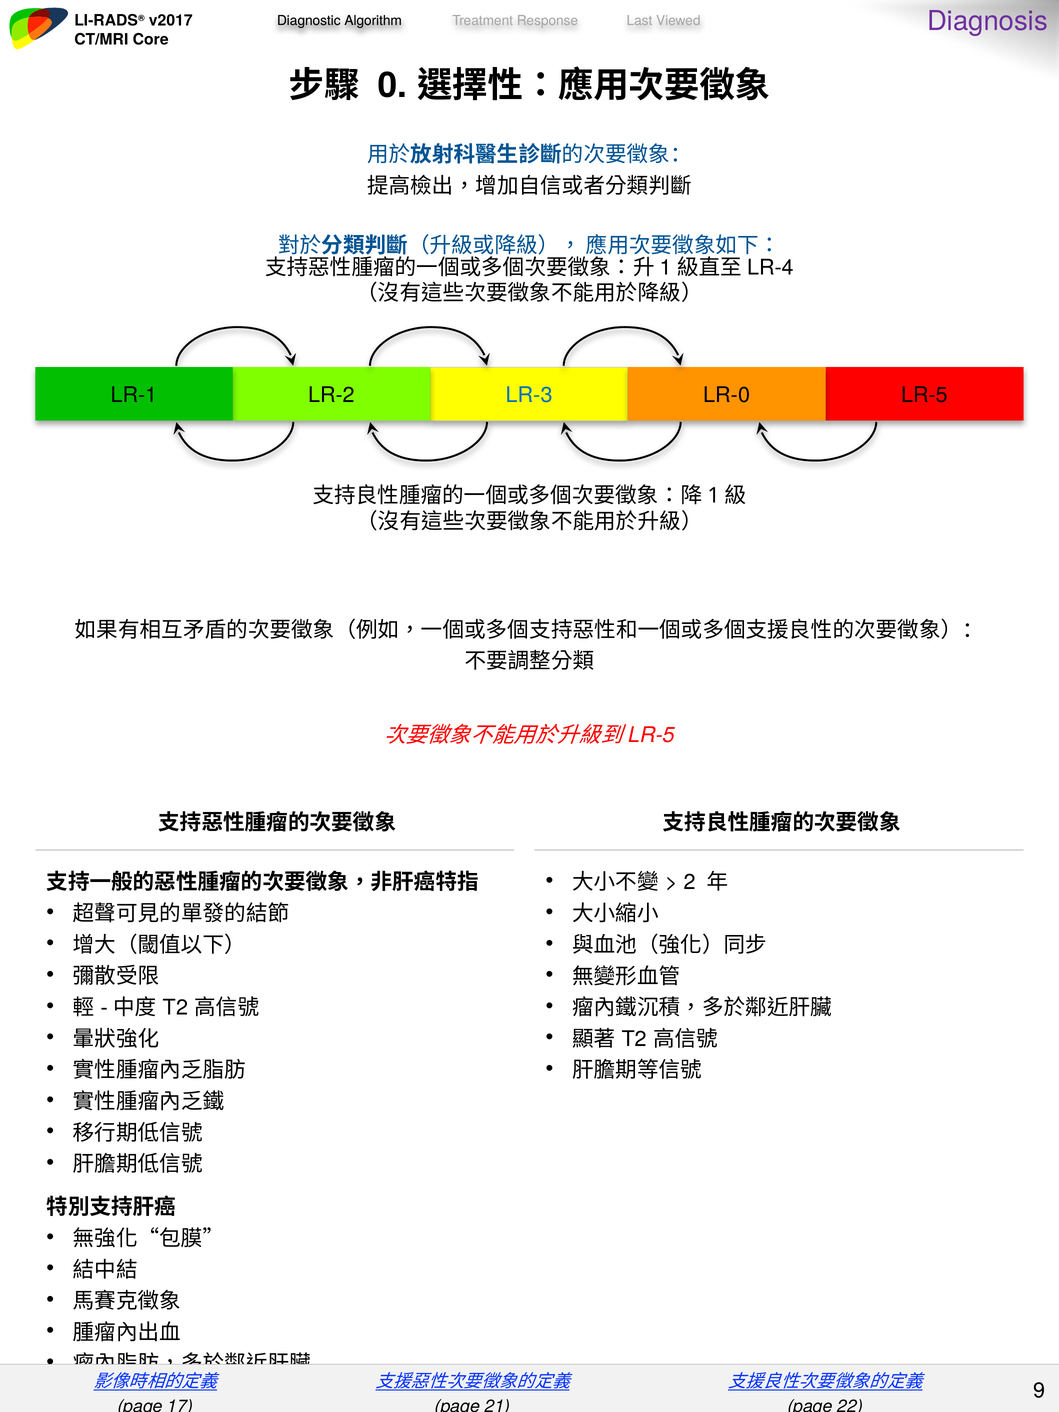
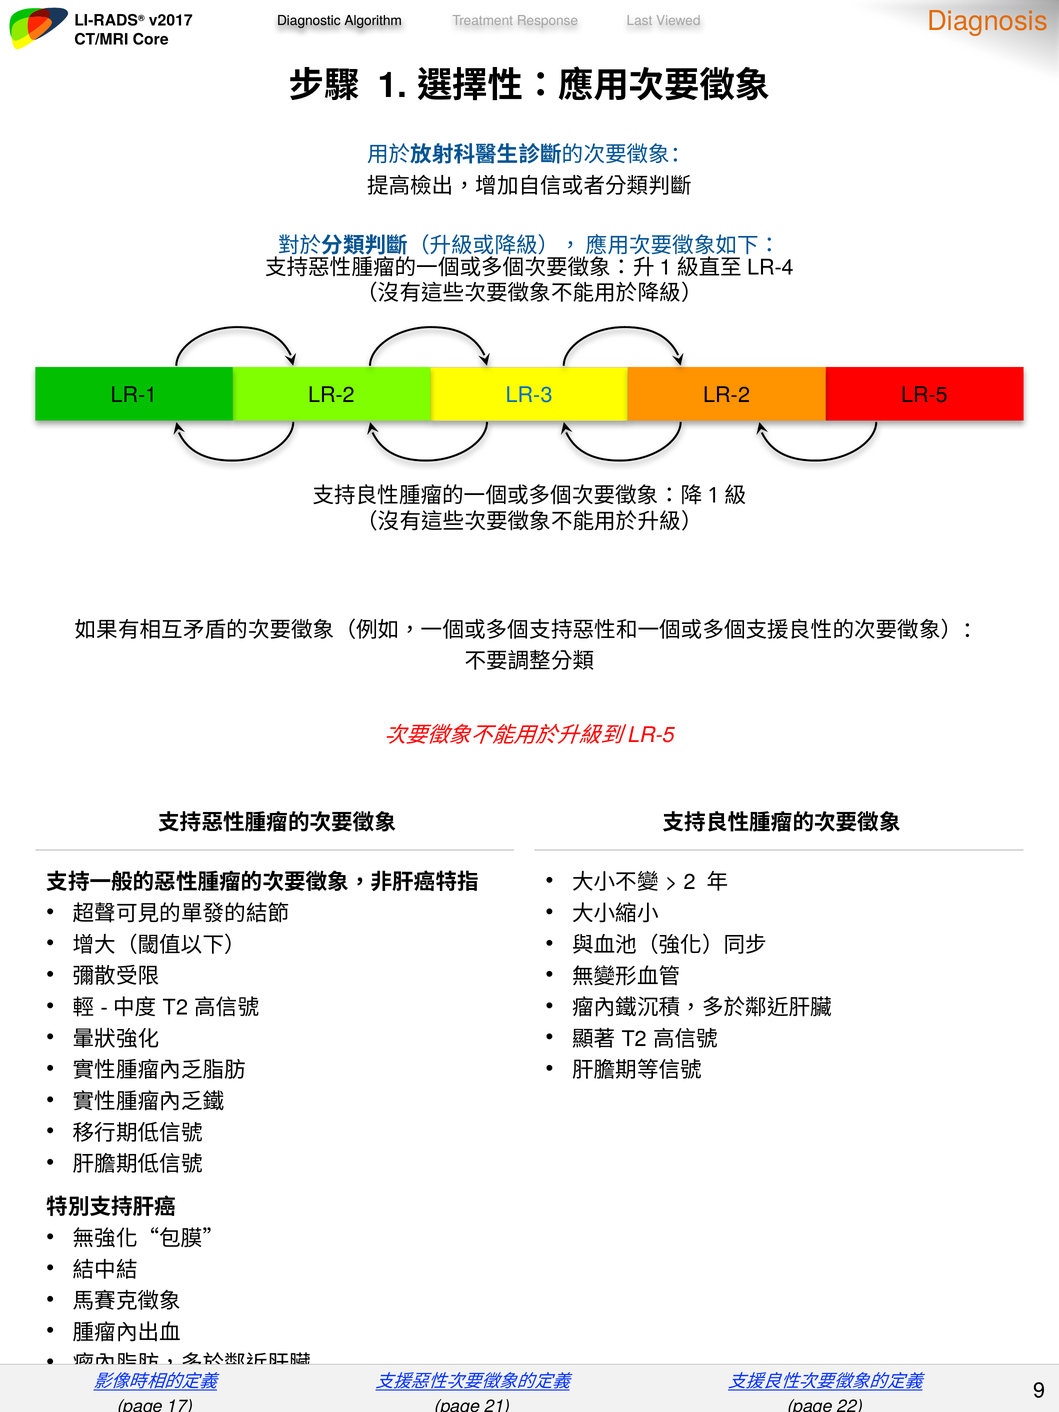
Diagnosis colour: purple -> orange
0: 0 -> 1
LR-2 LR-0: LR-0 -> LR-2
